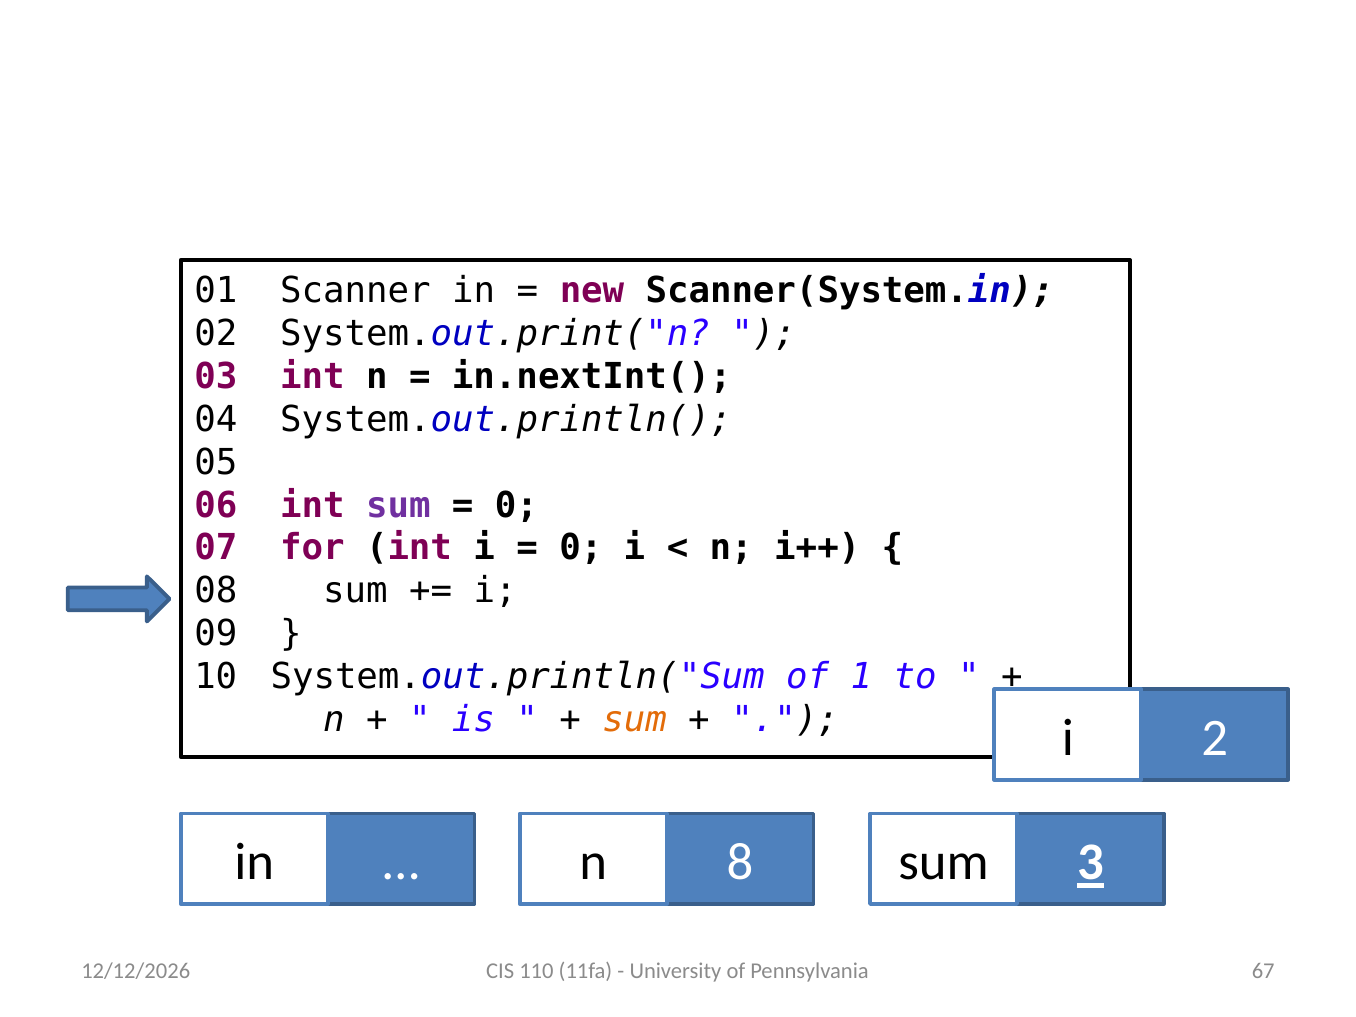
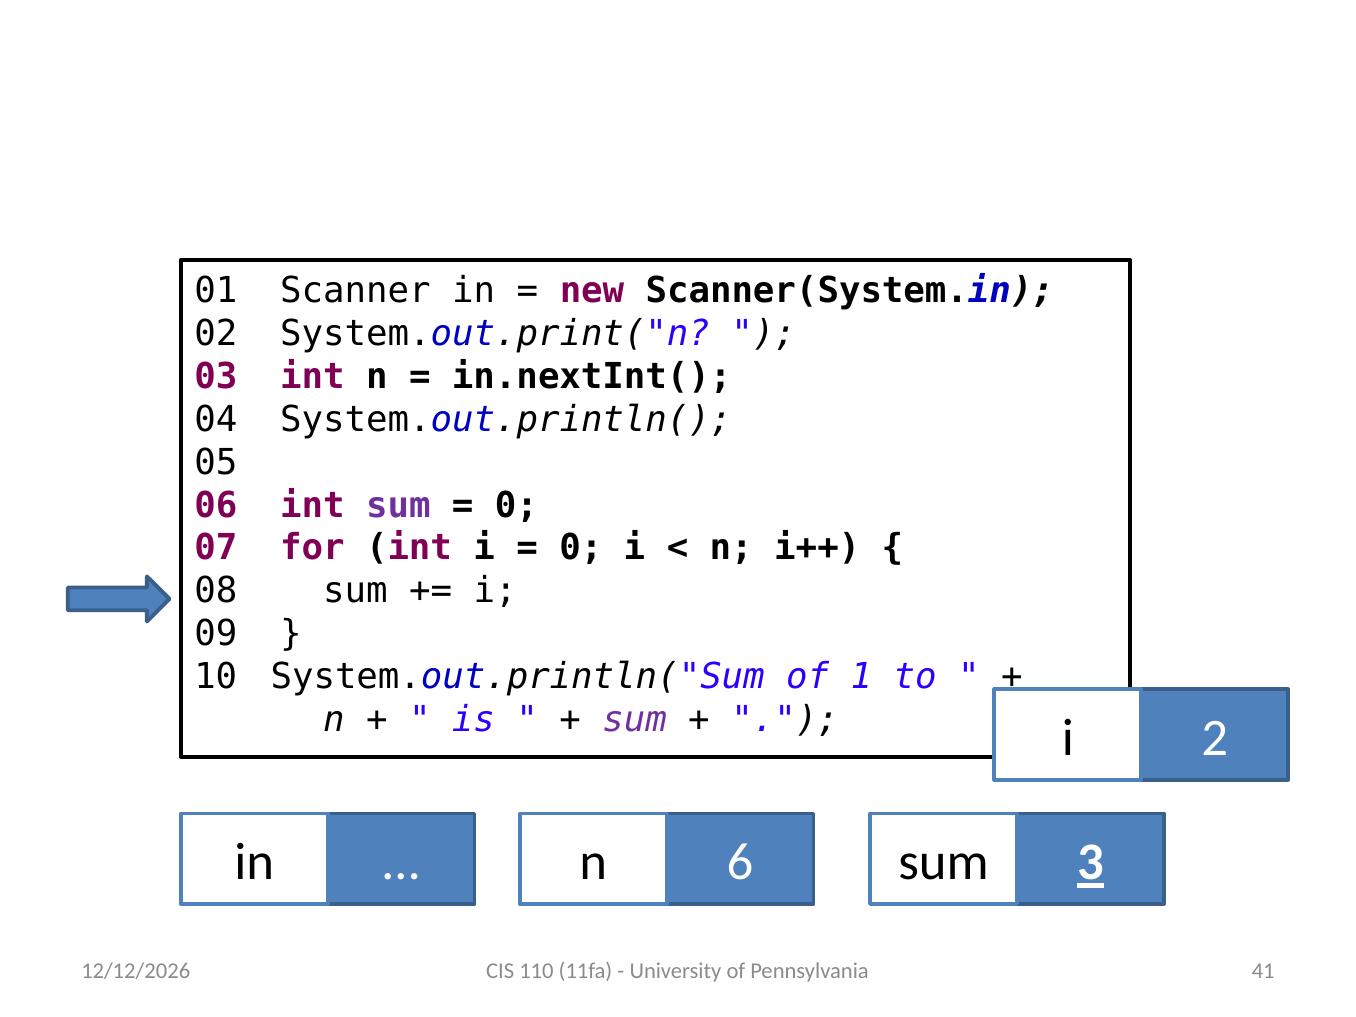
sum at (635, 720) colour: orange -> purple
8: 8 -> 6
67: 67 -> 41
